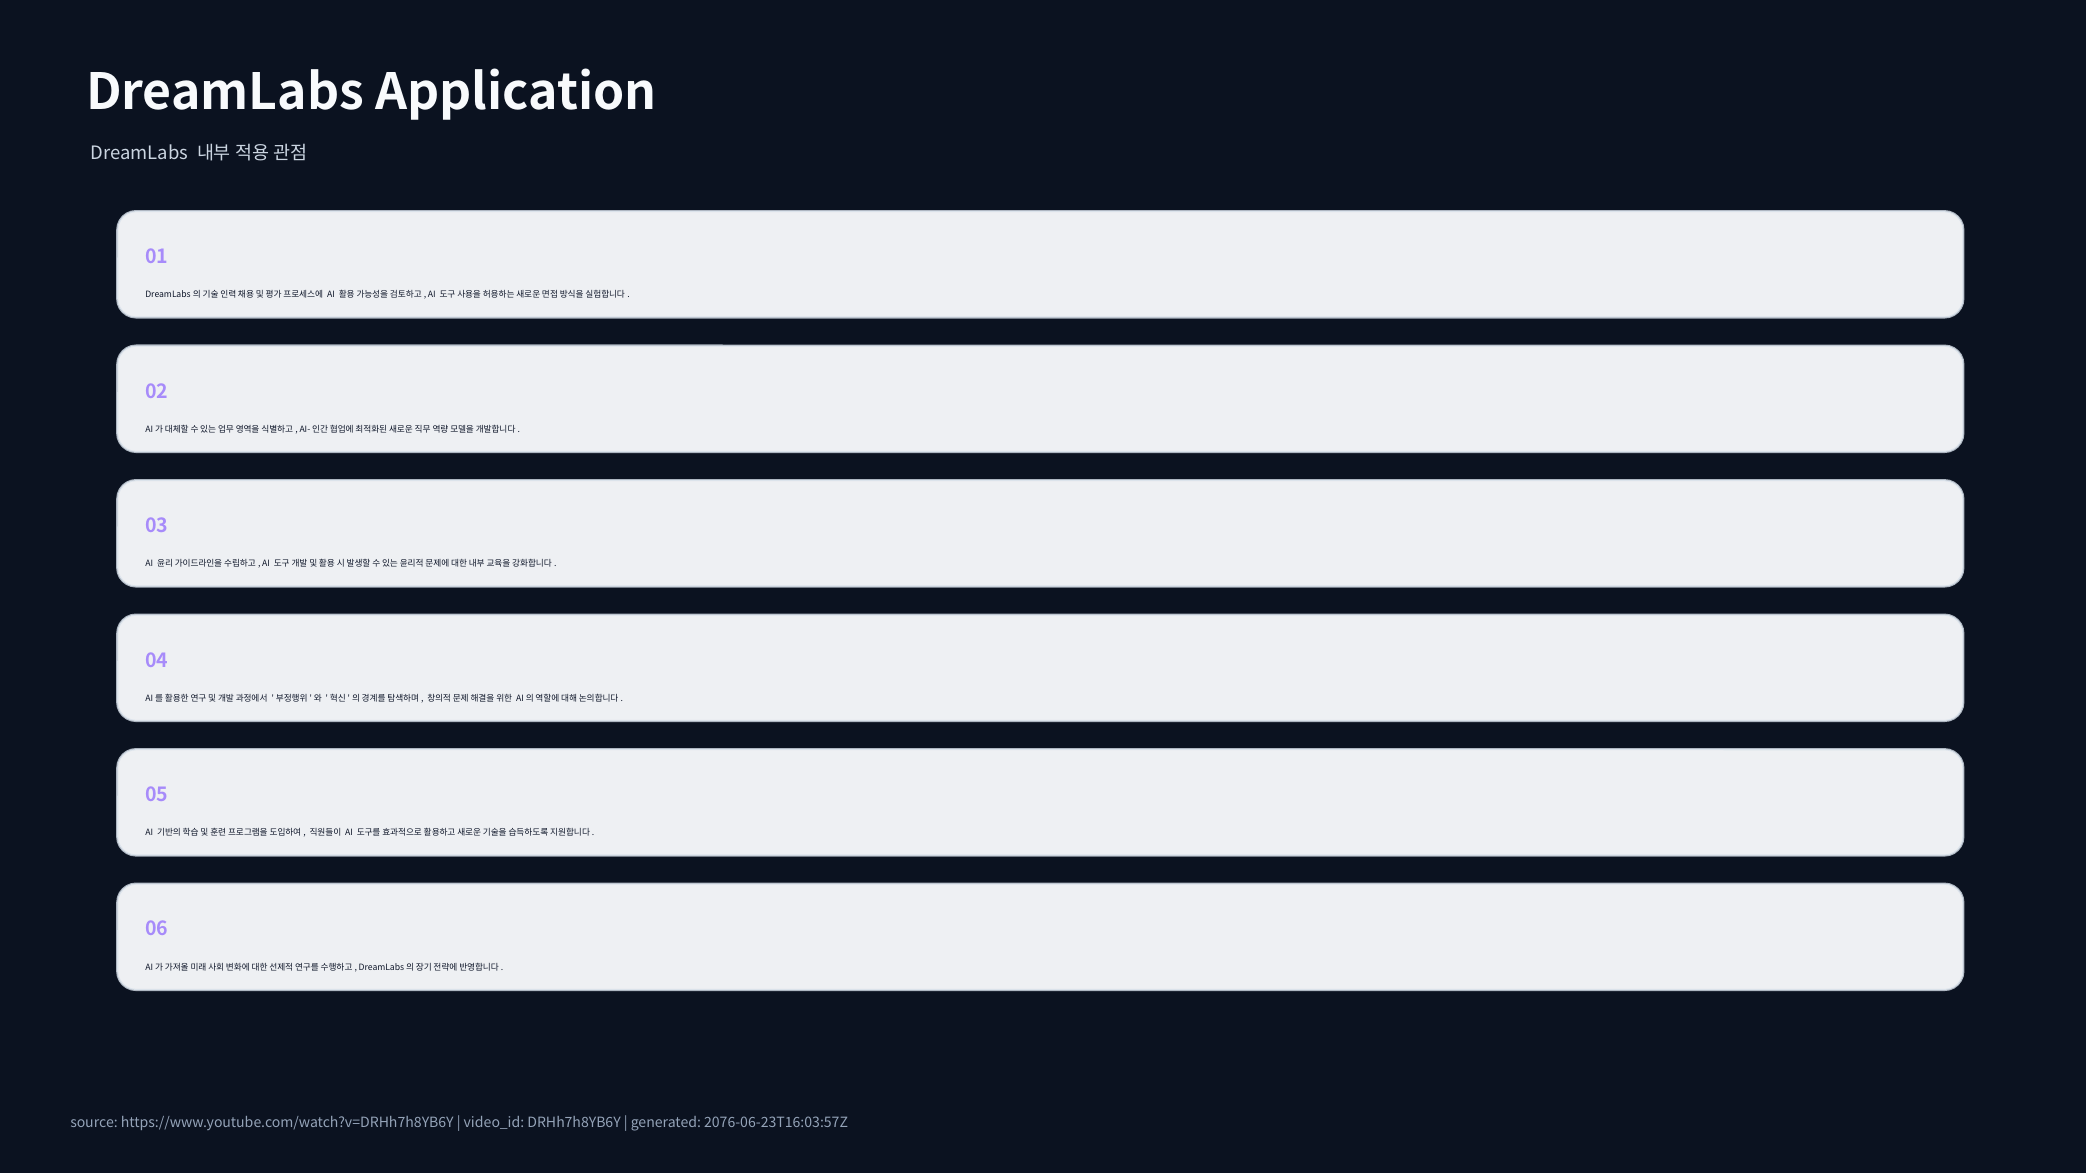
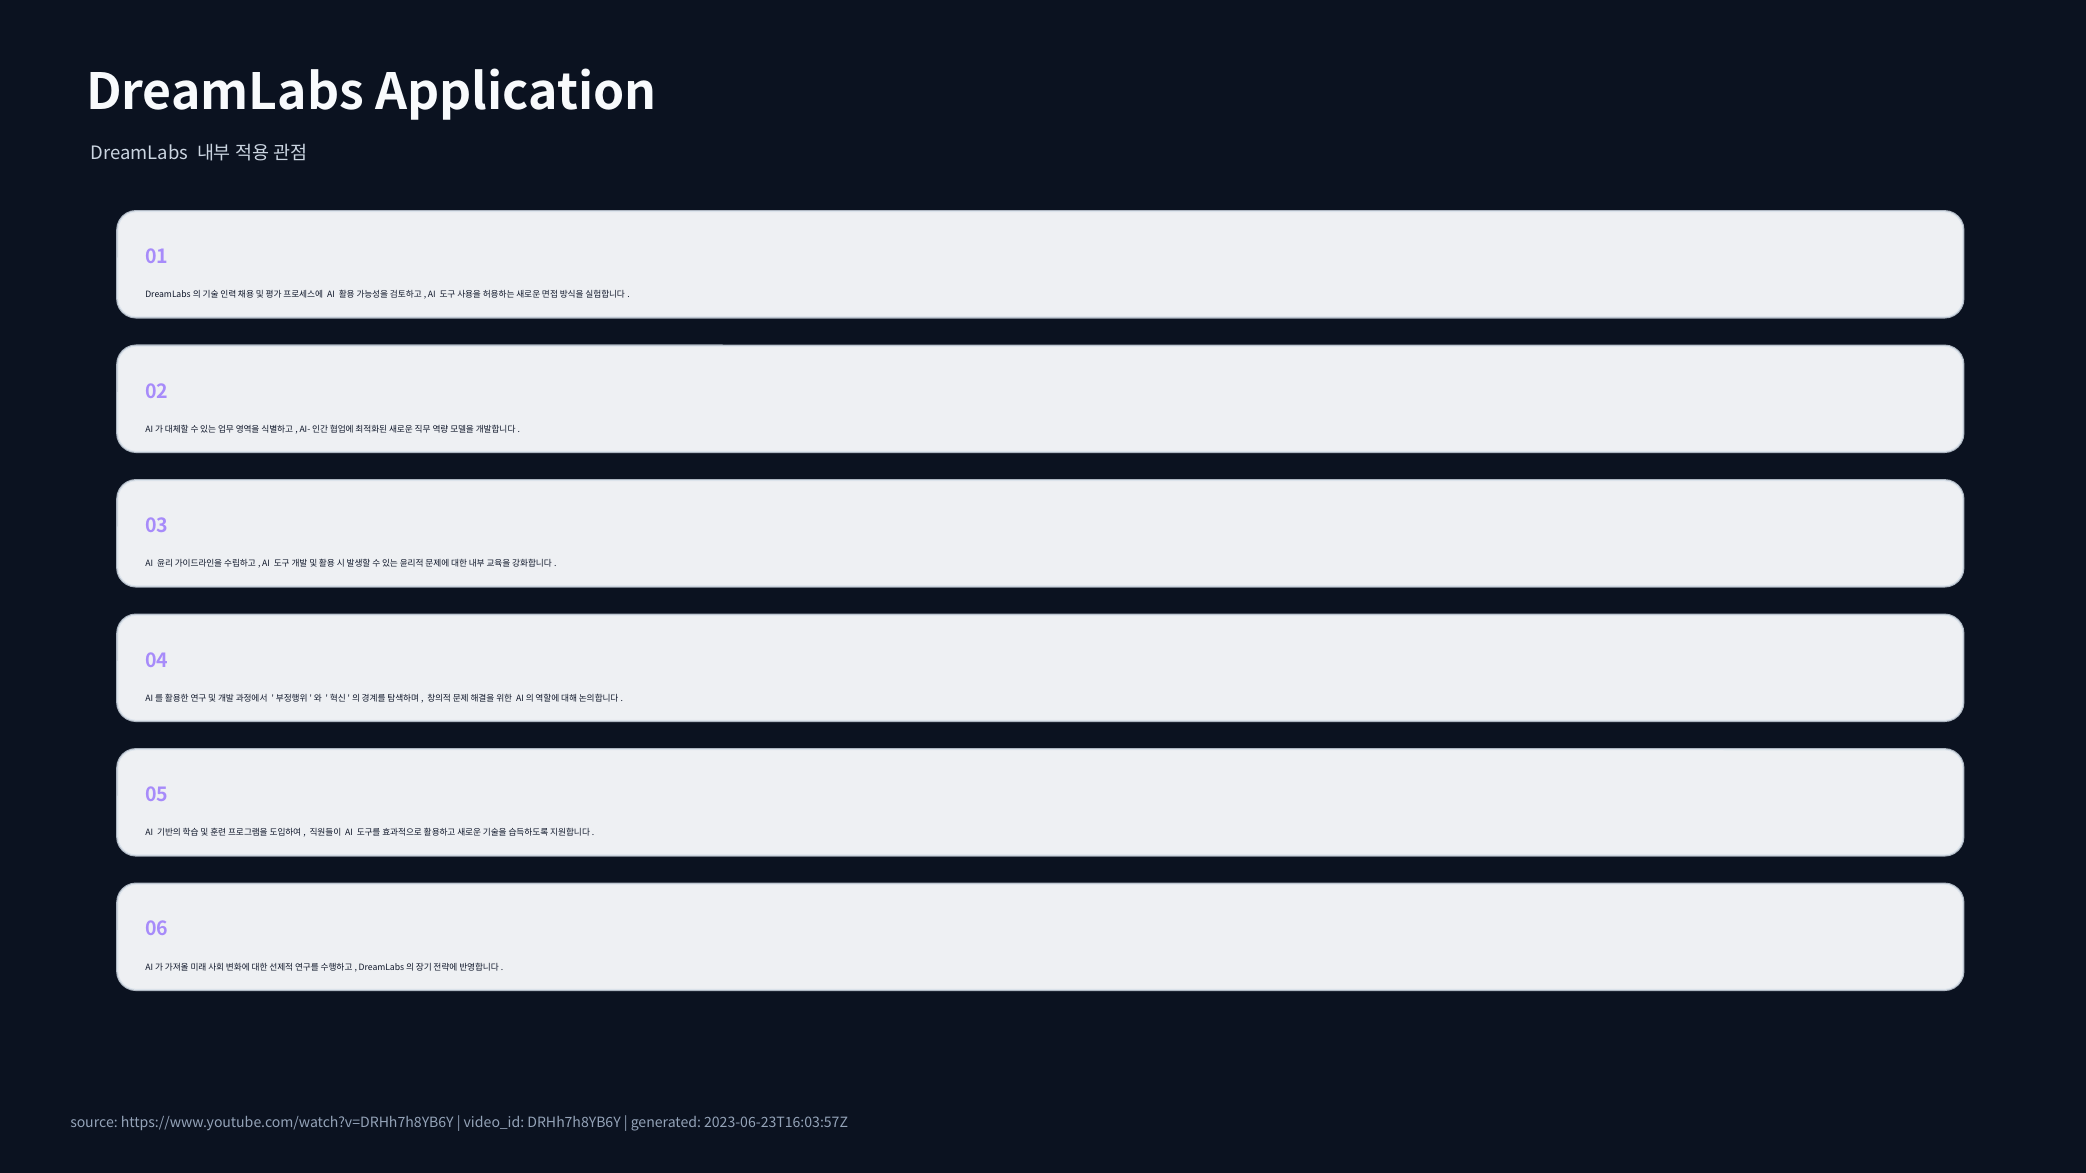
2076-06-23T16:03:57Z: 2076-06-23T16:03:57Z -> 2023-06-23T16:03:57Z
